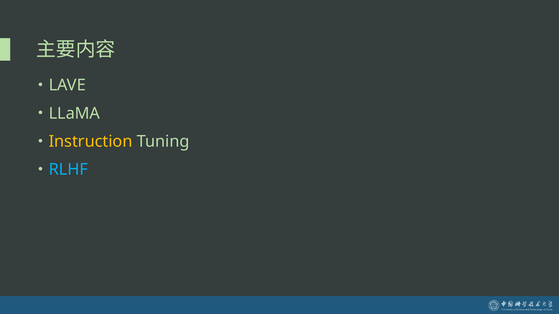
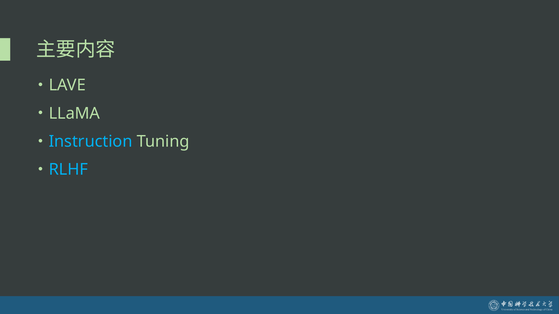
Instruction colour: yellow -> light blue
